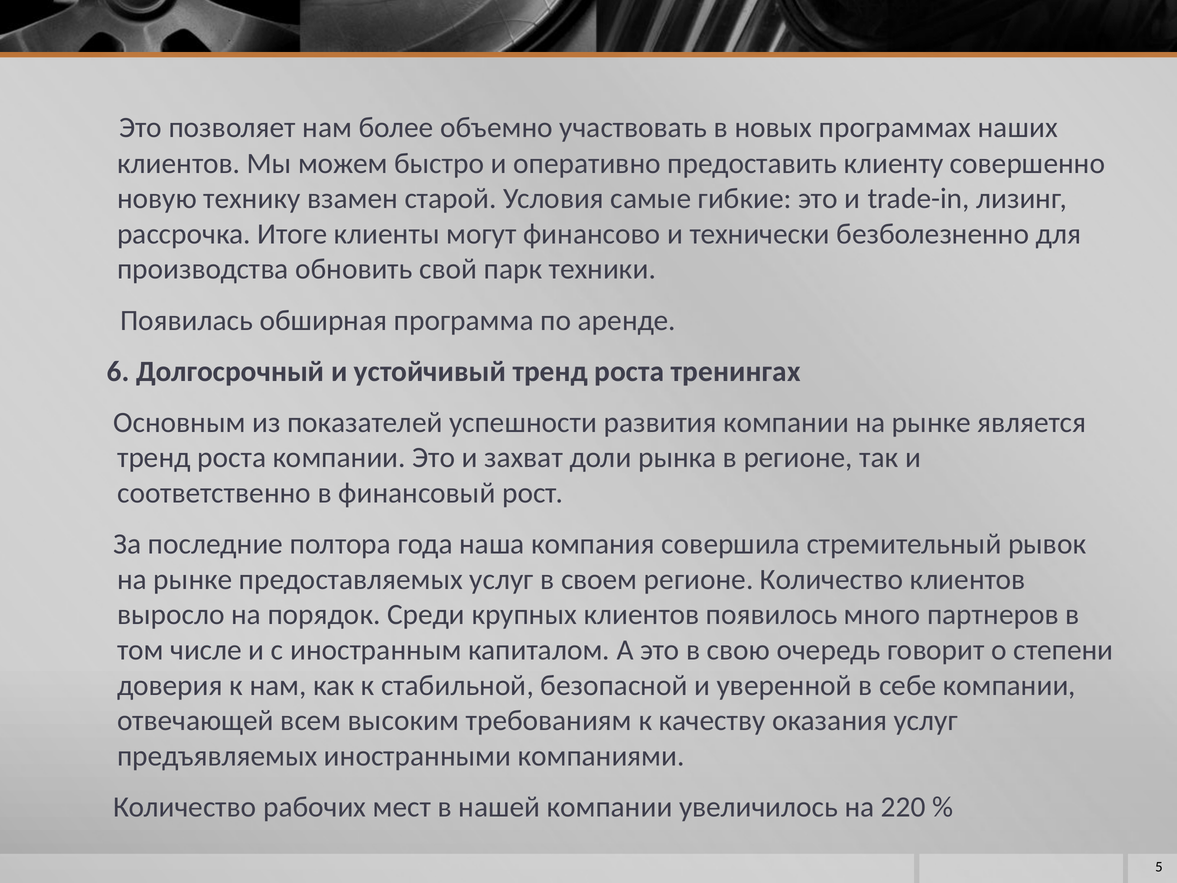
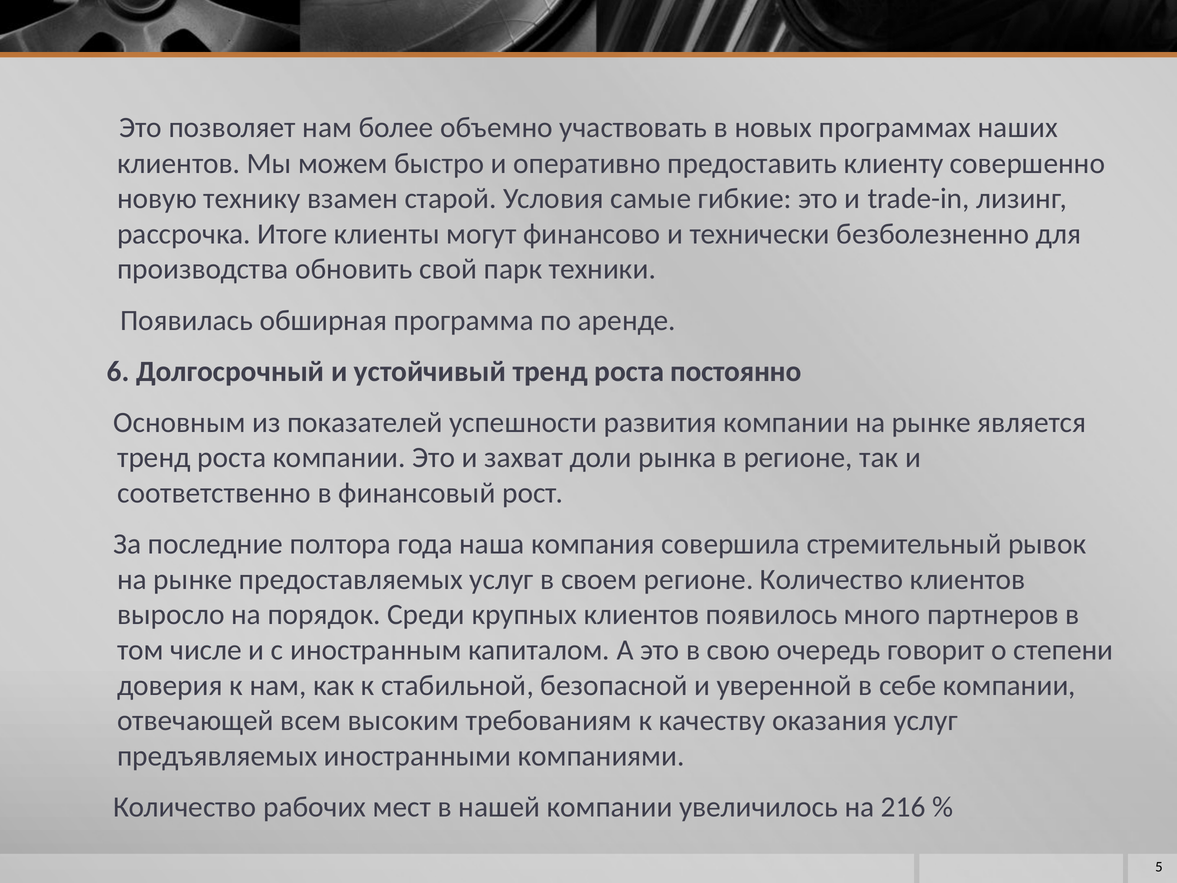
тренингах: тренингах -> постоянно
220: 220 -> 216
